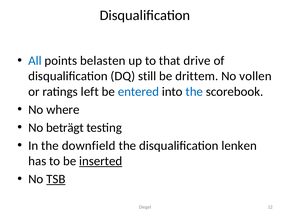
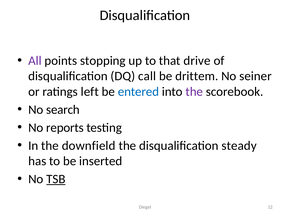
All colour: blue -> purple
belasten: belasten -> stopping
still: still -> call
vollen: vollen -> seiner
the at (194, 92) colour: blue -> purple
where: where -> search
beträgt: beträgt -> reports
lenken: lenken -> steady
inserted underline: present -> none
